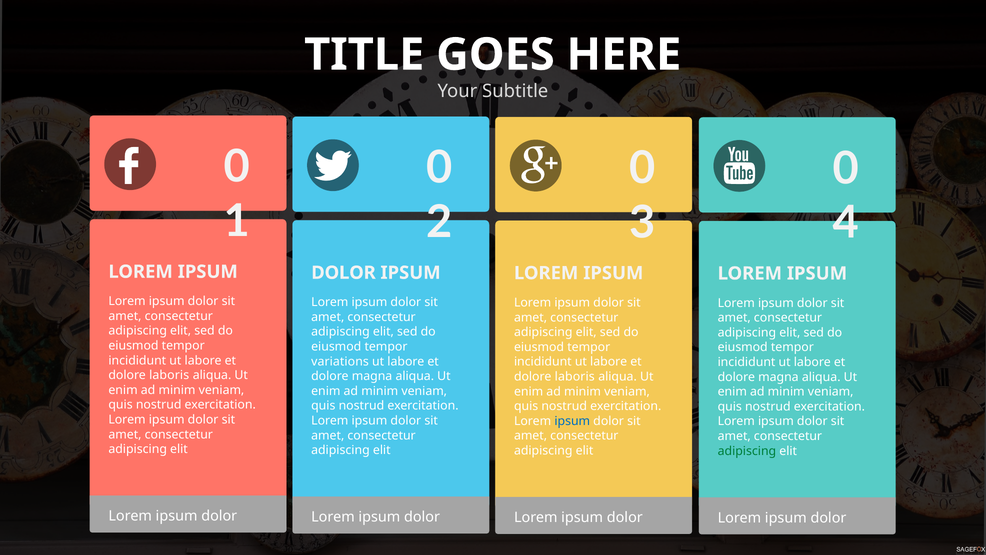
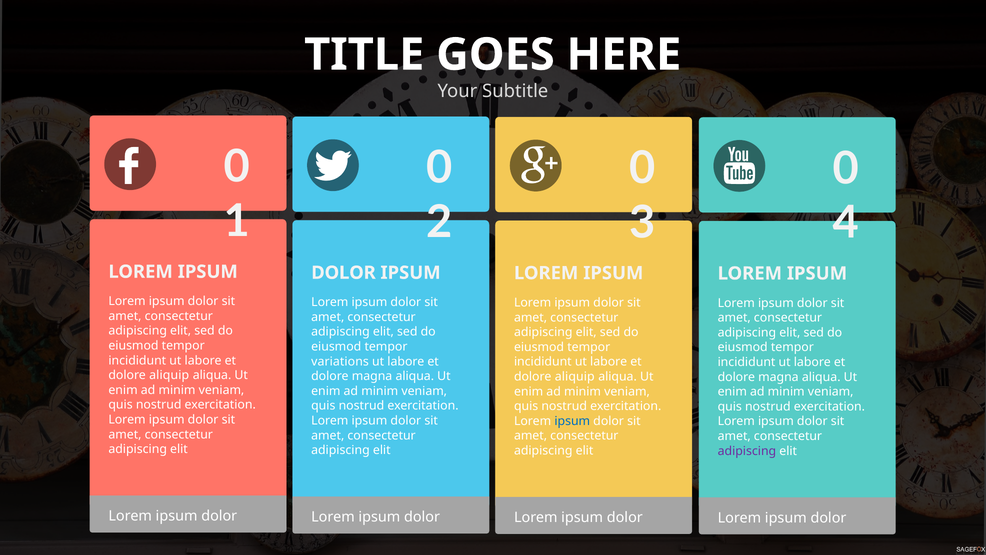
laboris at (169, 375): laboris -> aliquip
laboris at (575, 376): laboris -> aliquip
adipiscing at (747, 451) colour: green -> purple
